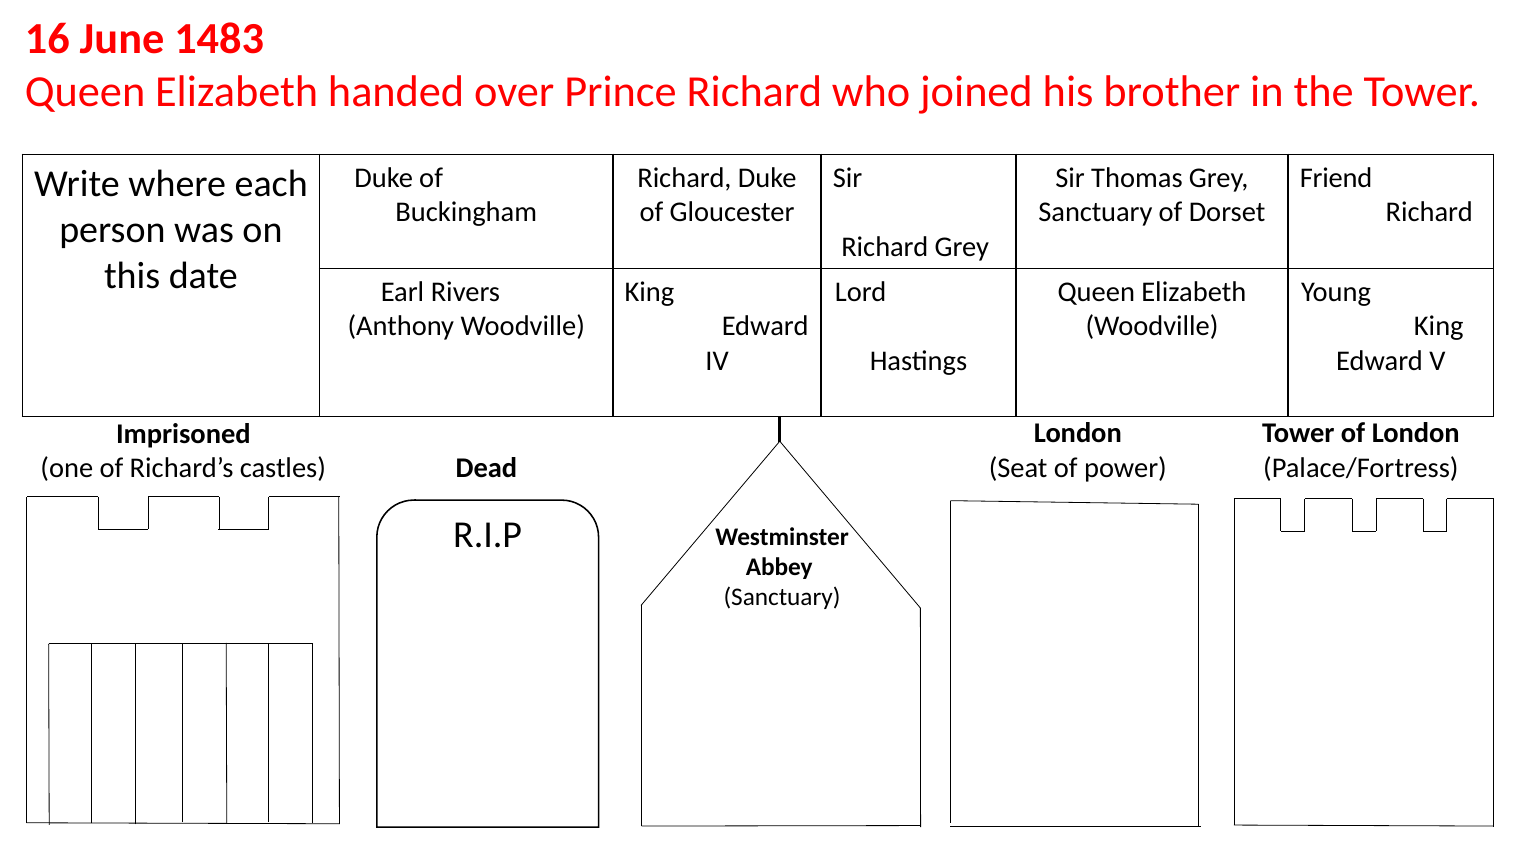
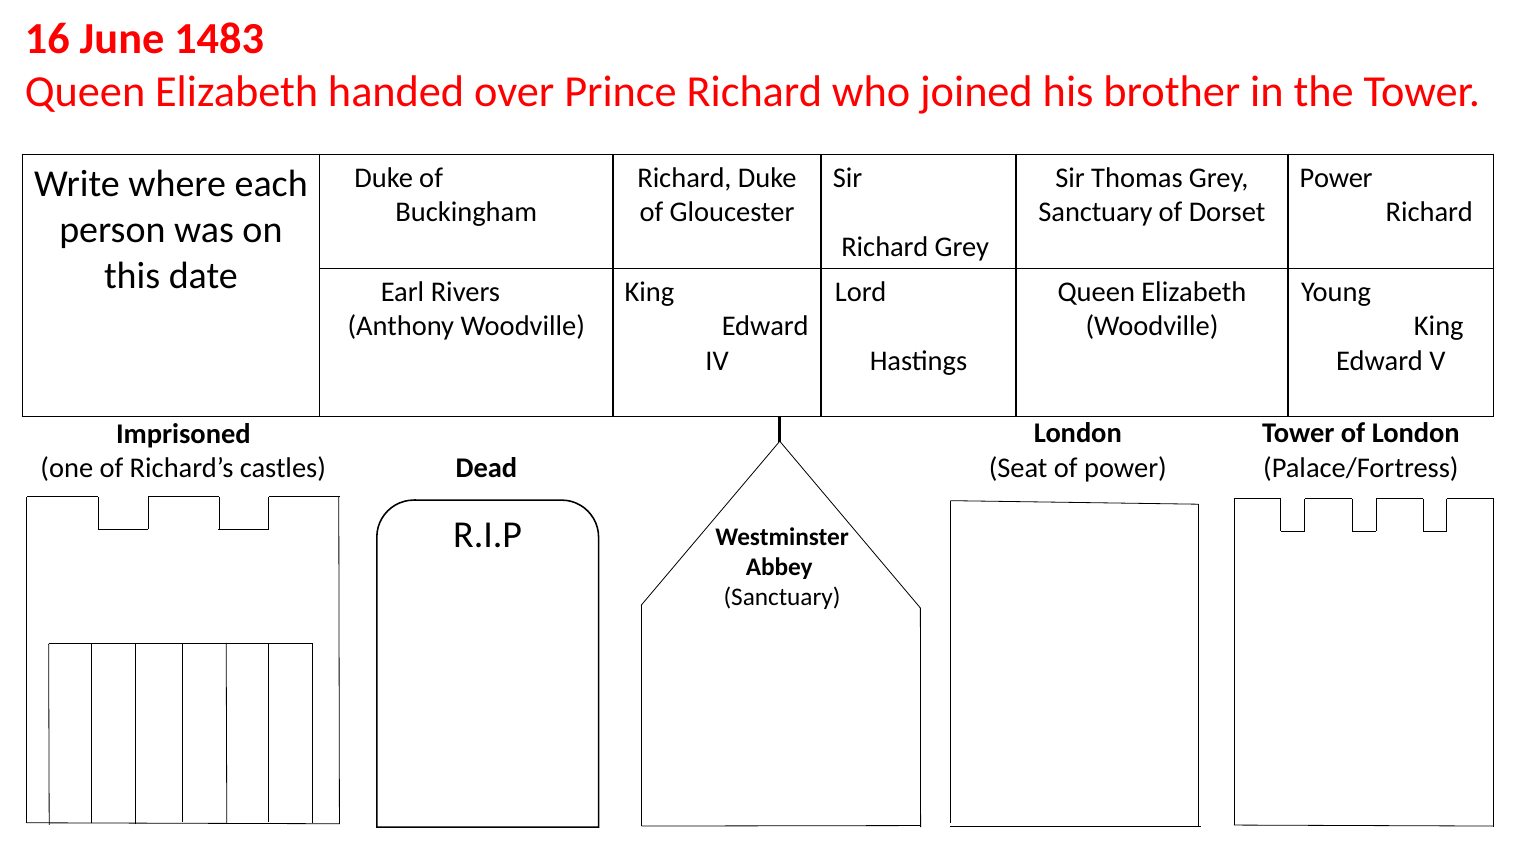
Friend at (1336, 178): Friend -> Power
